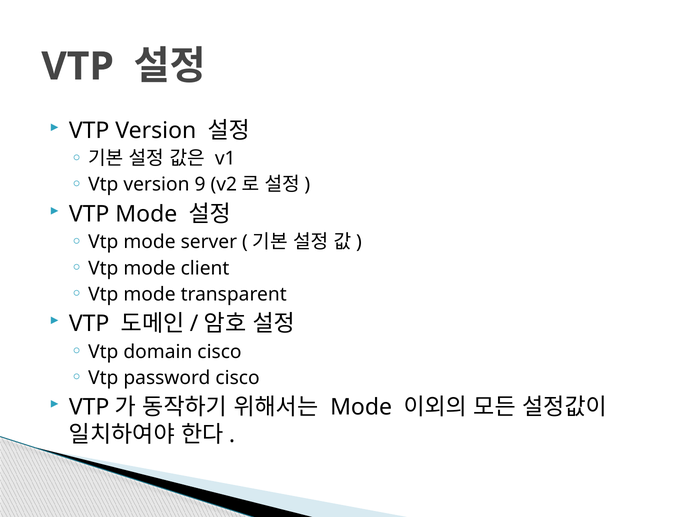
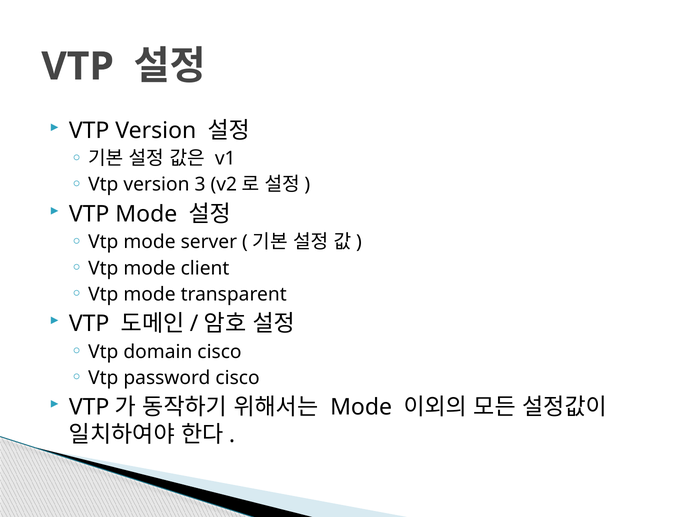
9: 9 -> 3
